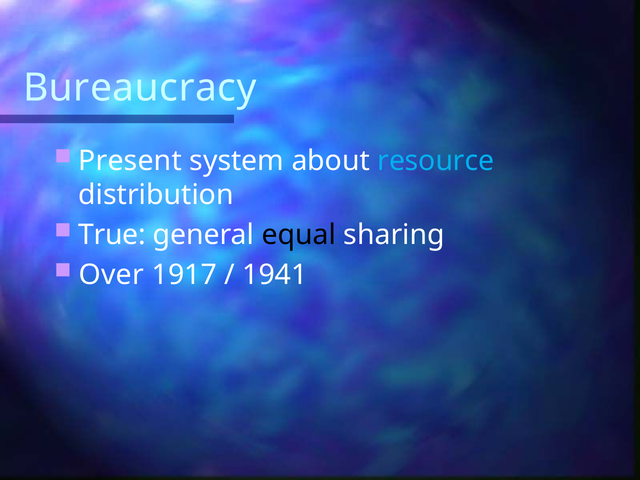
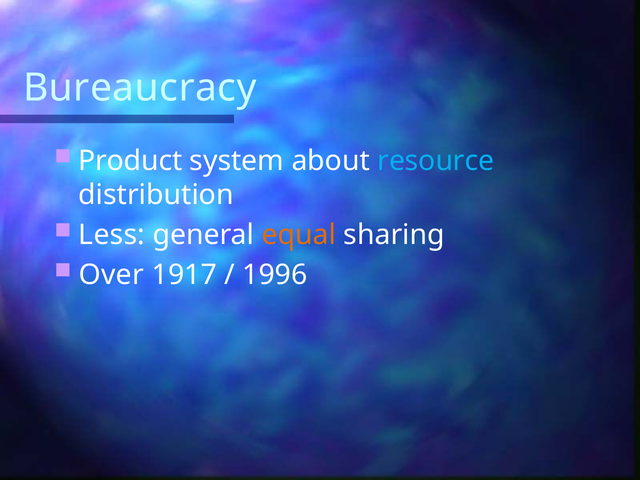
Present: Present -> Product
True: True -> Less
equal colour: black -> orange
1941: 1941 -> 1996
